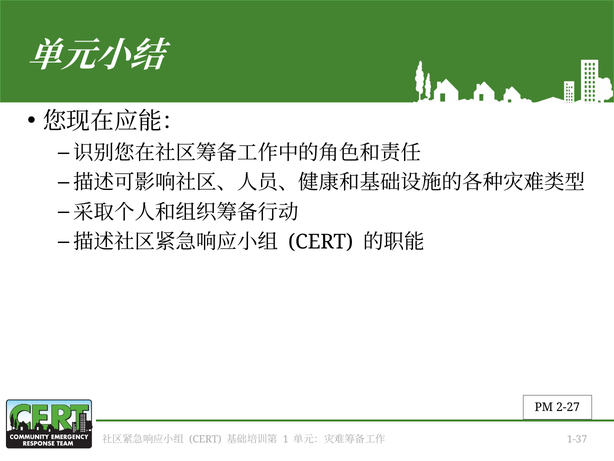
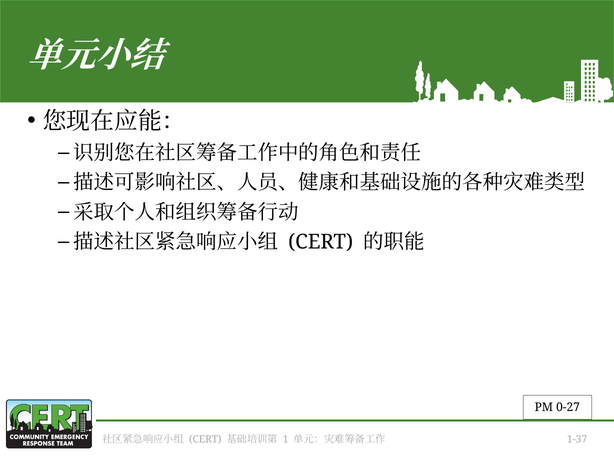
2-27: 2-27 -> 0-27
